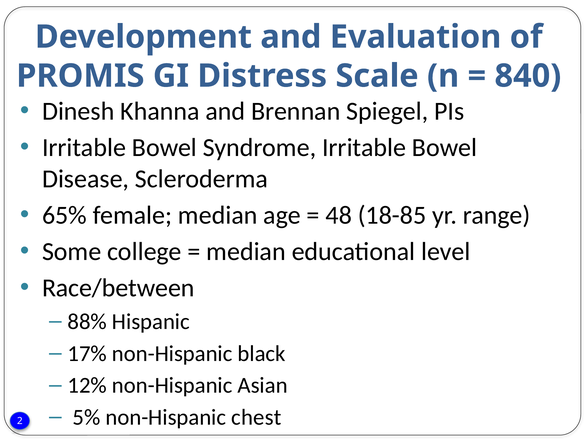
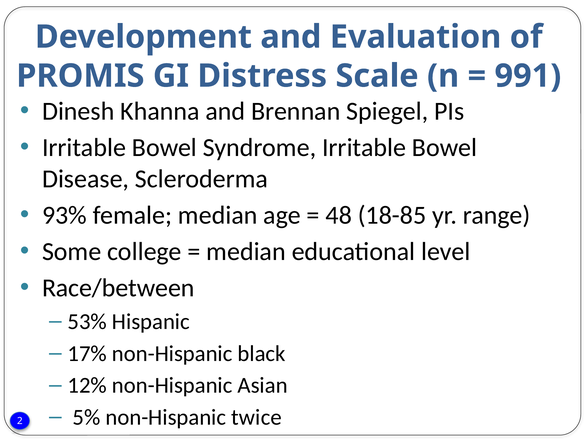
840: 840 -> 991
65%: 65% -> 93%
88%: 88% -> 53%
chest: chest -> twice
